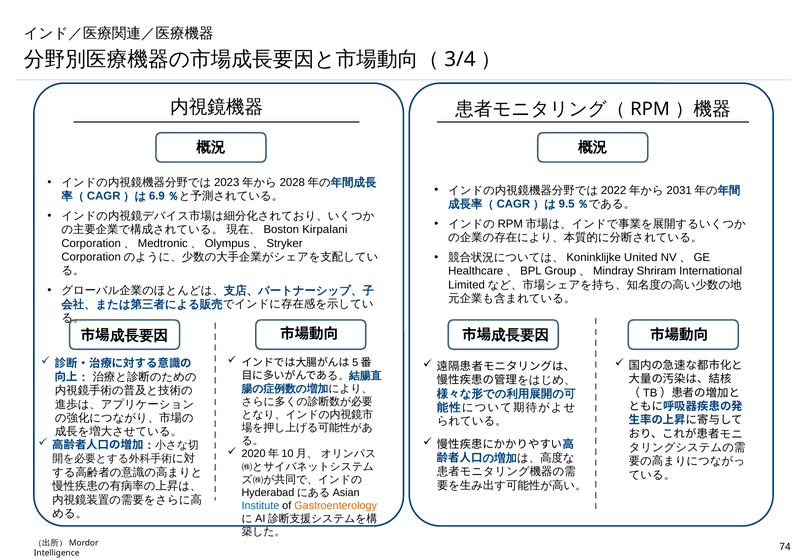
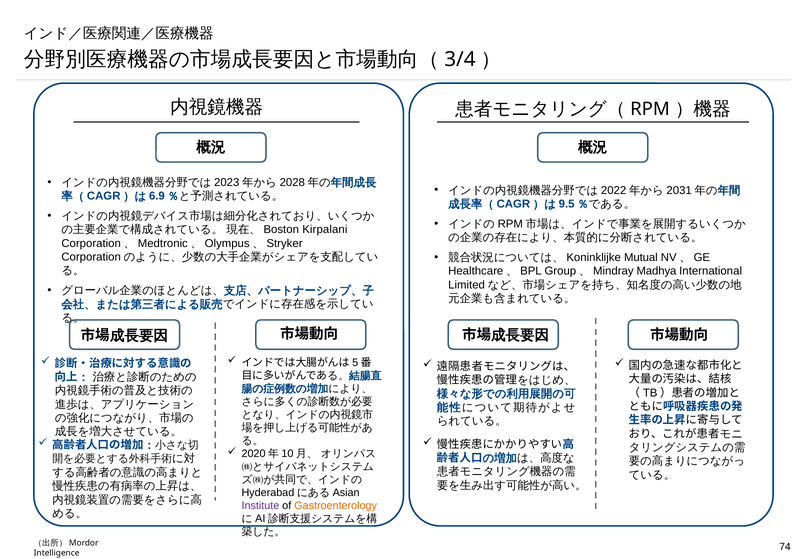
United: United -> Mutual
Shriram: Shriram -> Madhya
Institute colour: blue -> purple
